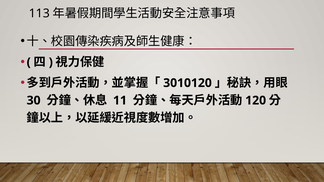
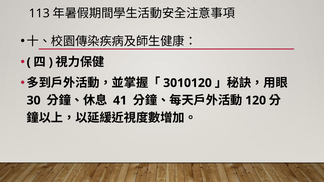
11: 11 -> 41
